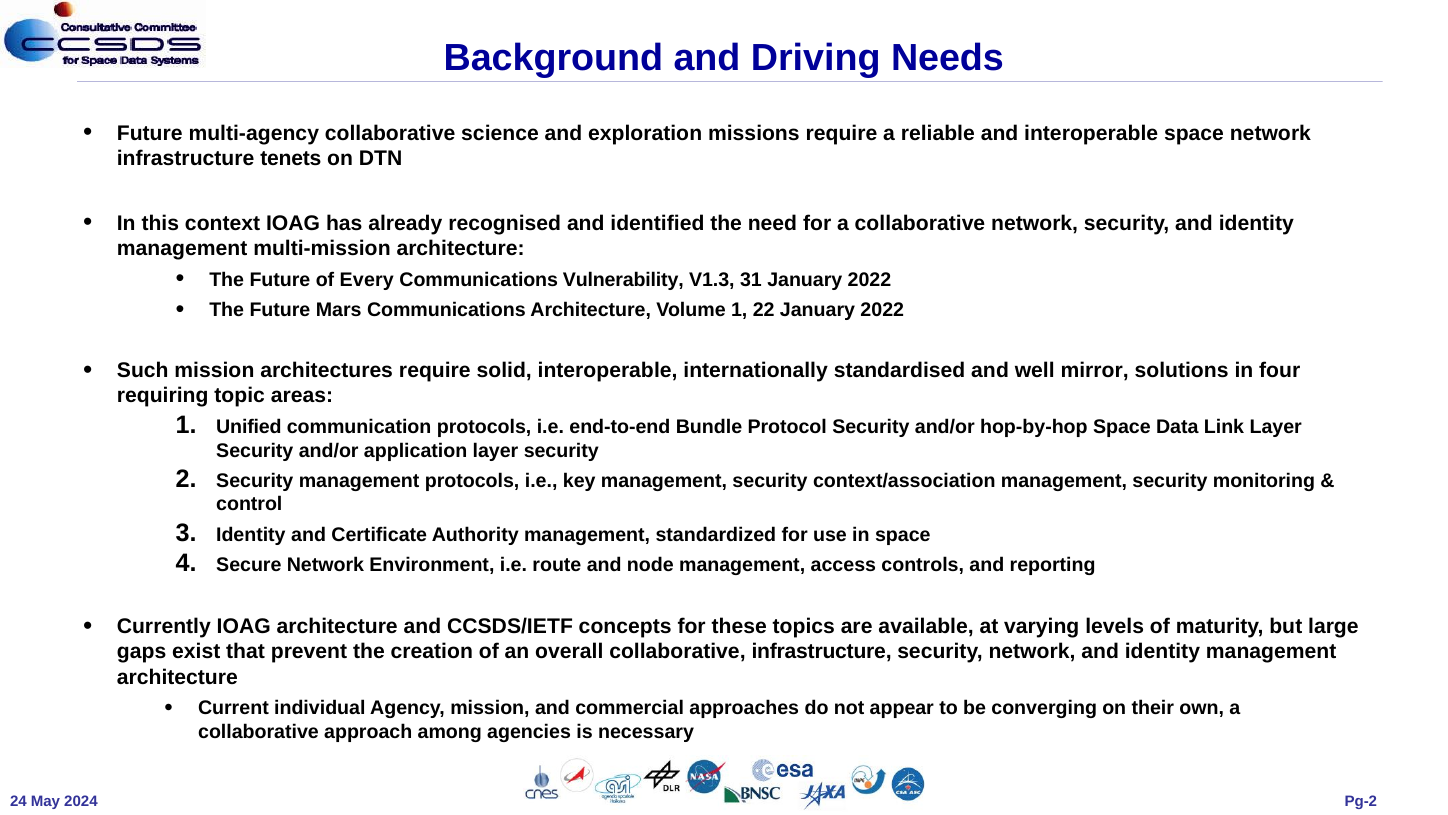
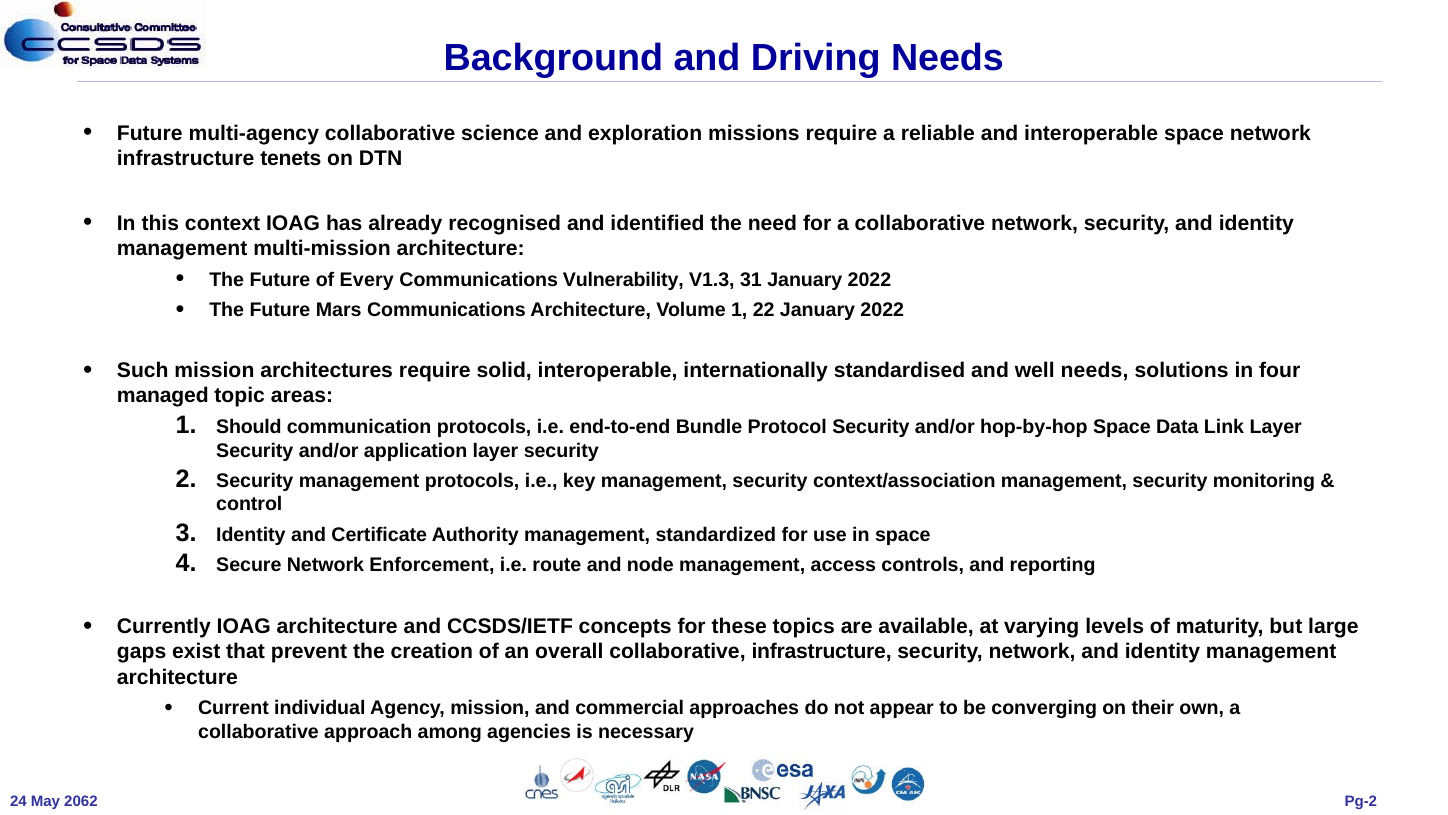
well mirror: mirror -> needs
requiring: requiring -> managed
Unified: Unified -> Should
Environment: Environment -> Enforcement
2024: 2024 -> 2062
